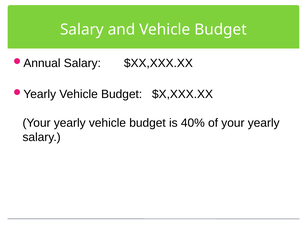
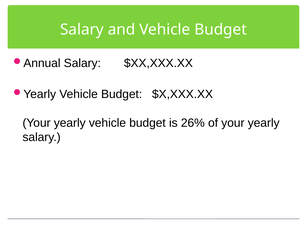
40%: 40% -> 26%
